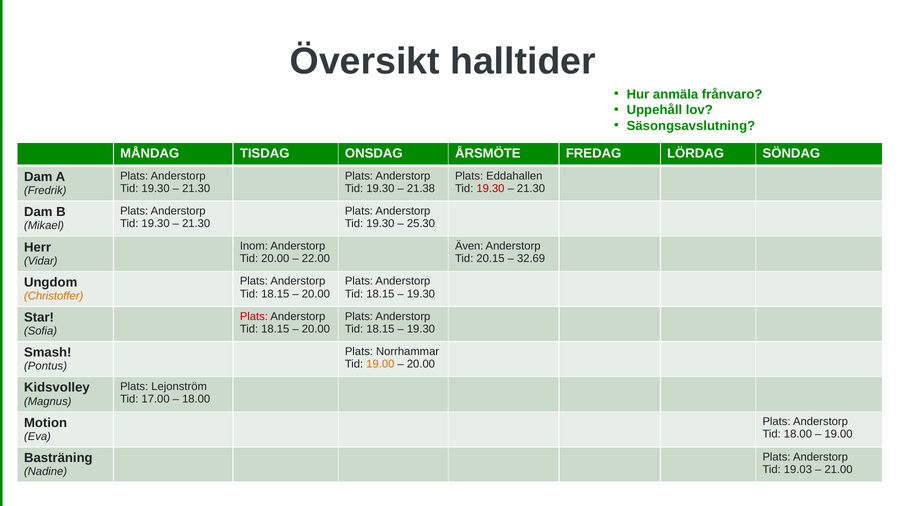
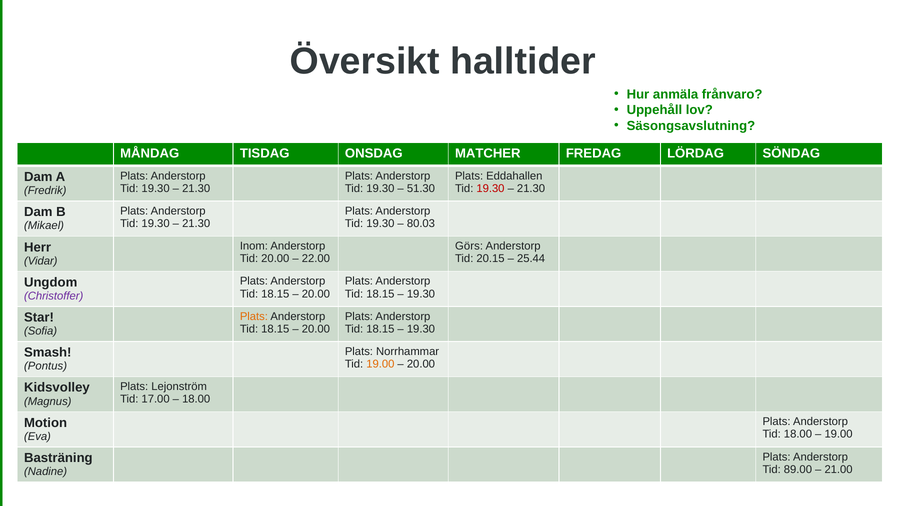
ÅRSMÖTE: ÅRSMÖTE -> MATCHER
21.38: 21.38 -> 51.30
25.30: 25.30 -> 80.03
Även: Även -> Görs
32.69: 32.69 -> 25.44
Christoffer colour: orange -> purple
Plats at (254, 316) colour: red -> orange
19.03: 19.03 -> 89.00
